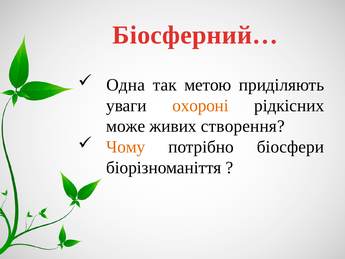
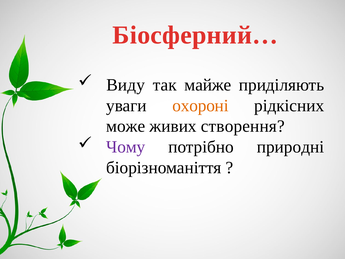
Одна: Одна -> Виду
метою: метою -> майже
Чому colour: orange -> purple
біосфери: біосфери -> природні
